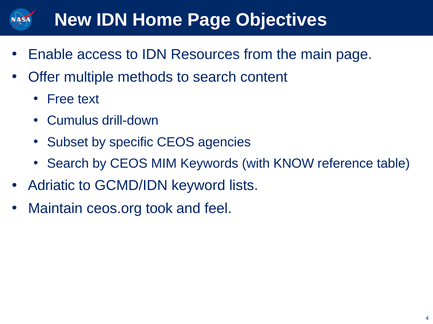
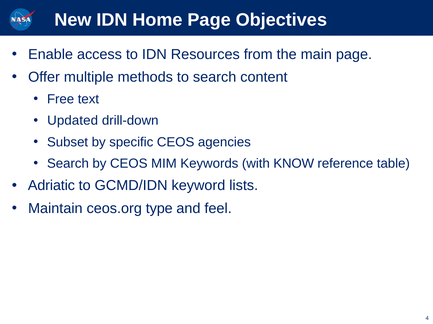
Cumulus: Cumulus -> Updated
took: took -> type
